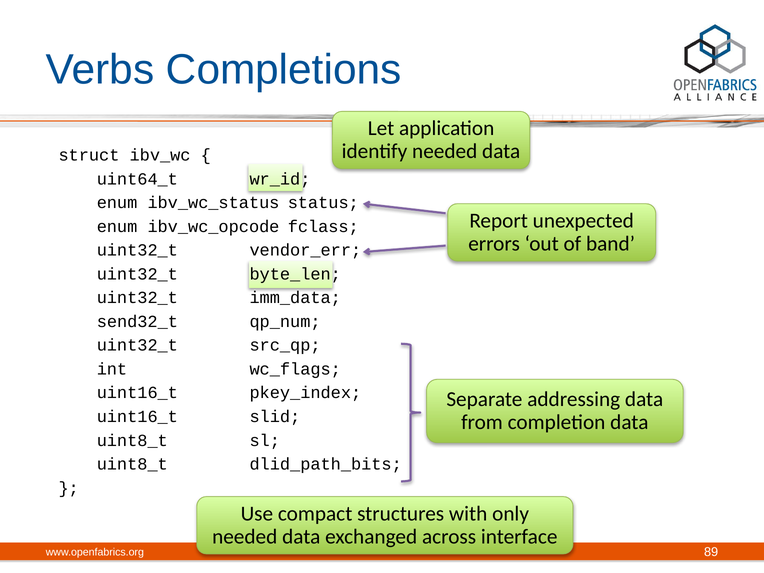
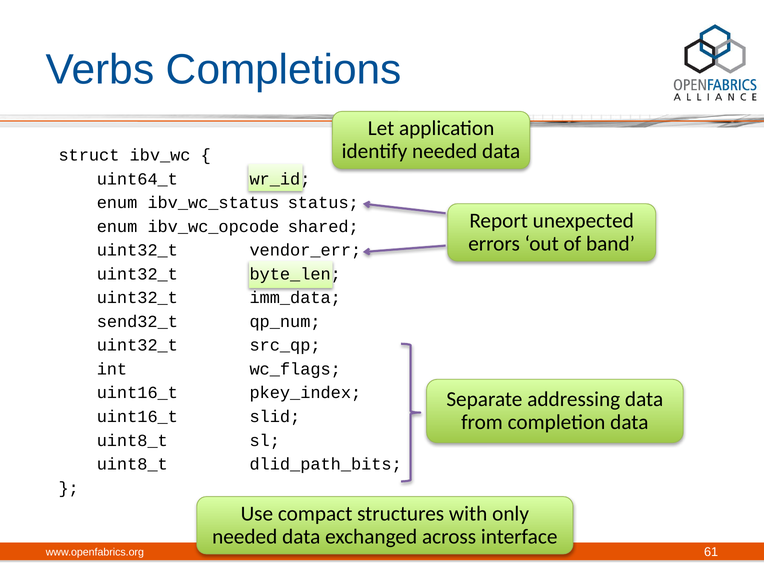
fclass: fclass -> shared
89: 89 -> 61
